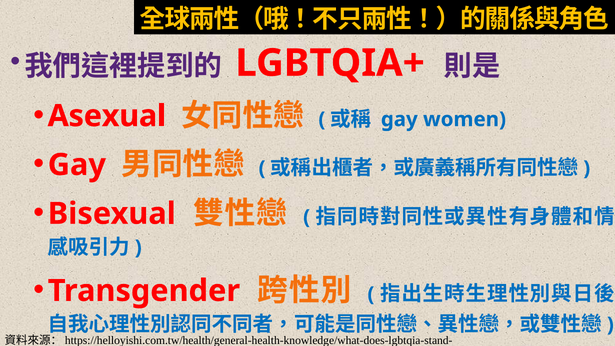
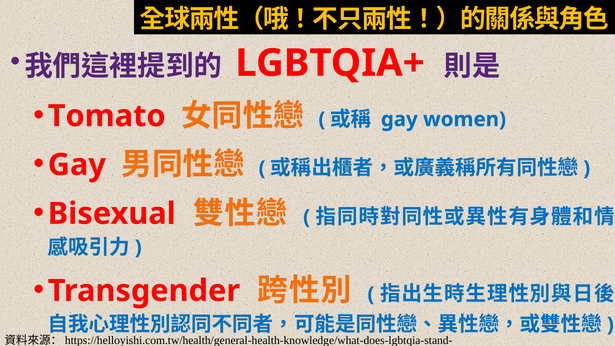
Asexual: Asexual -> Tomato
